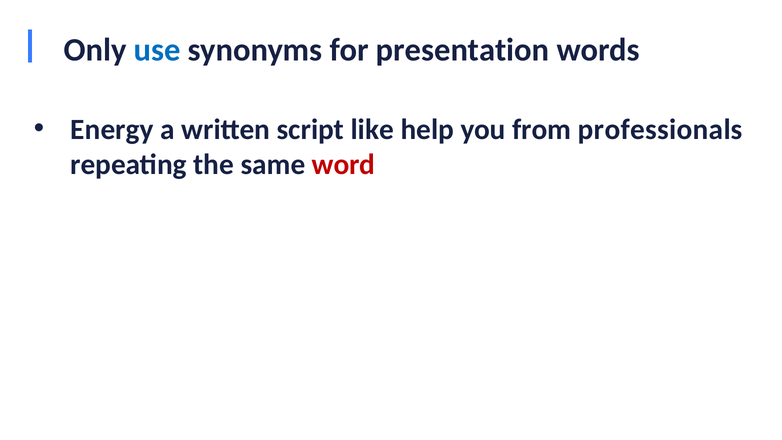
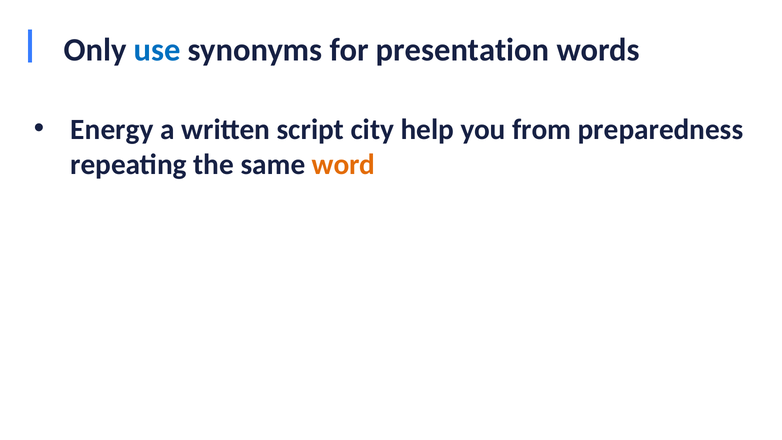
like: like -> city
professionals: professionals -> preparedness
word colour: red -> orange
